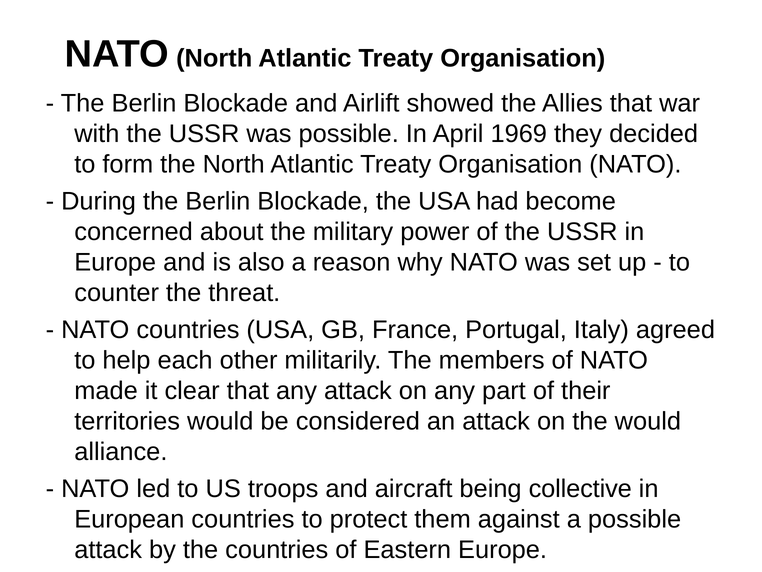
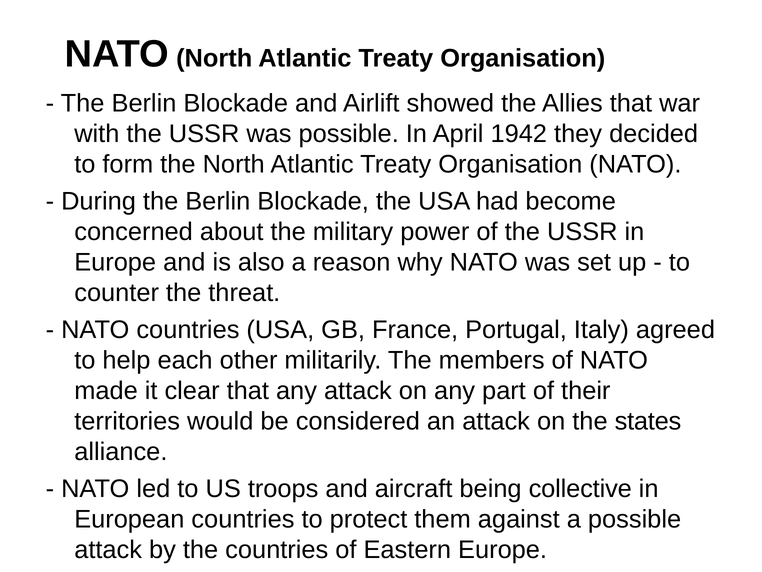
1969: 1969 -> 1942
the would: would -> states
